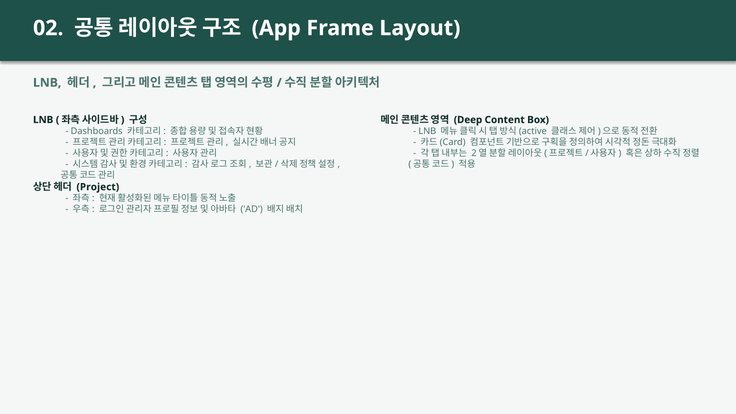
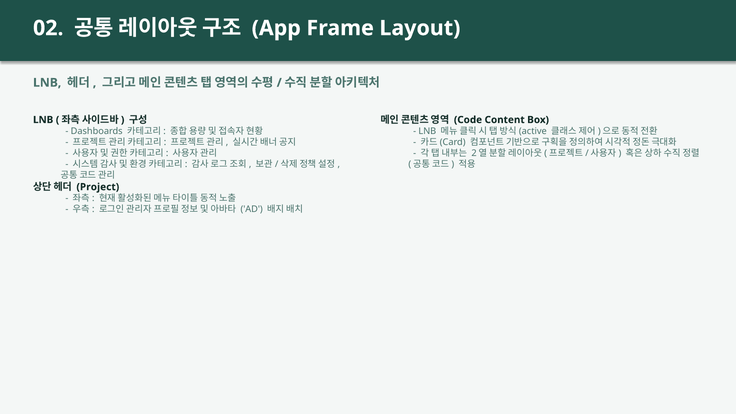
Deep: Deep -> Code
